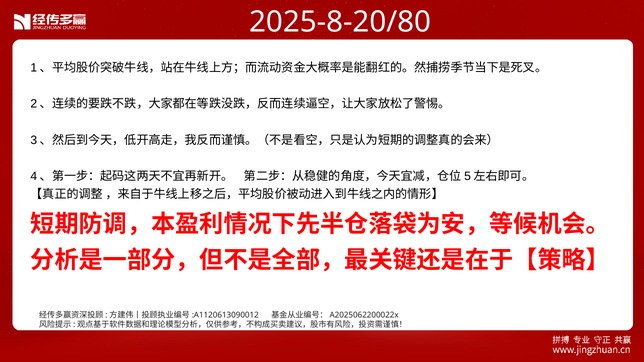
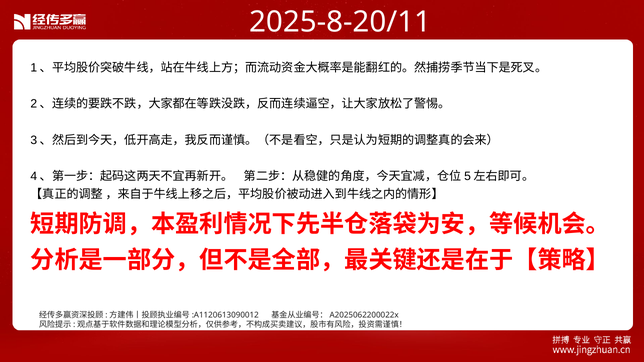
2025-8-20/80: 2025-8-20/80 -> 2025-8-20/11
